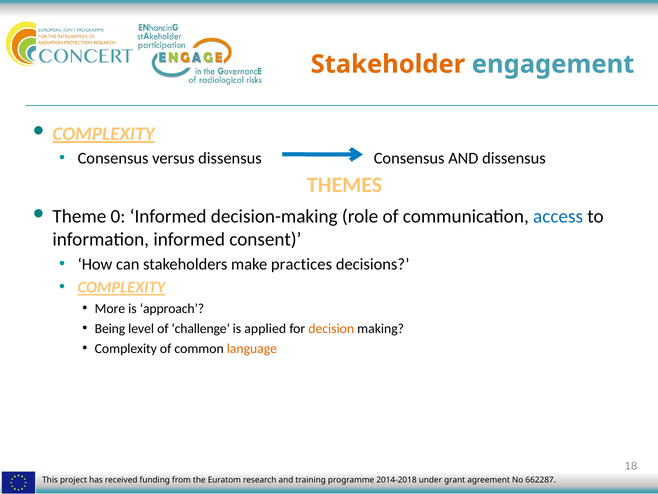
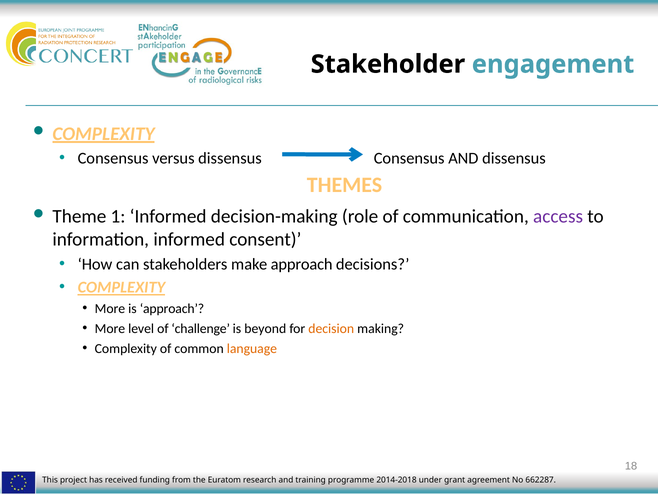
Stakeholder colour: orange -> black
0: 0 -> 1
access colour: blue -> purple
make practices: practices -> approach
Being at (110, 328): Being -> More
applied: applied -> beyond
